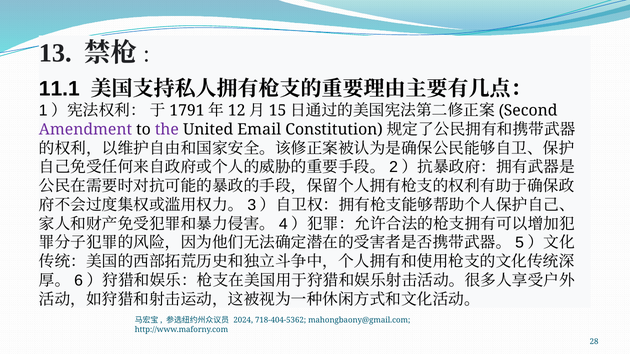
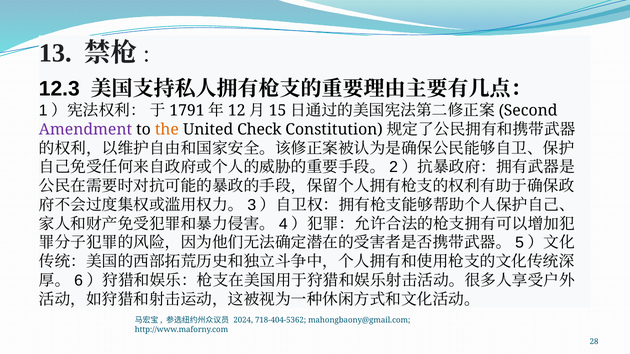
11.1: 11.1 -> 12.3
the colour: purple -> orange
Email: Email -> Check
